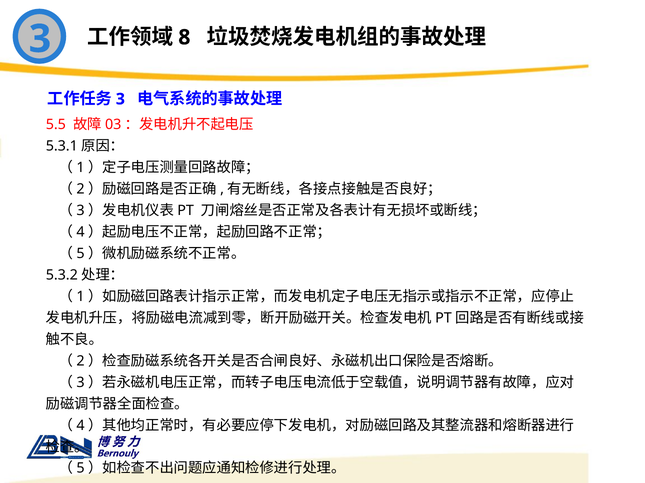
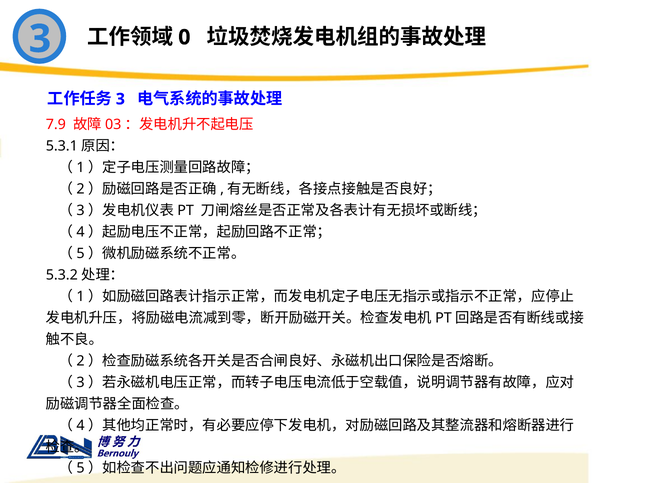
8: 8 -> 0
5.5: 5.5 -> 7.9
